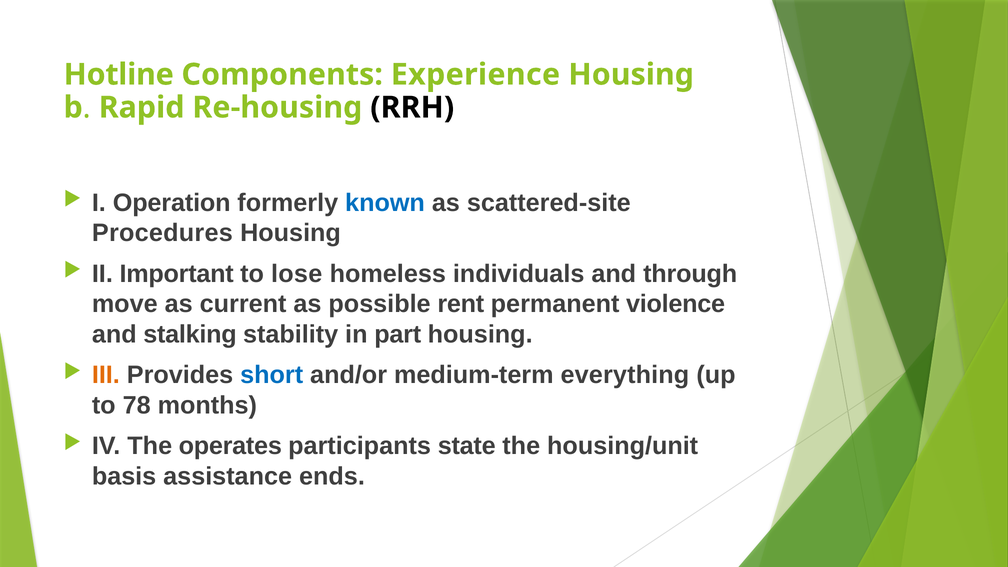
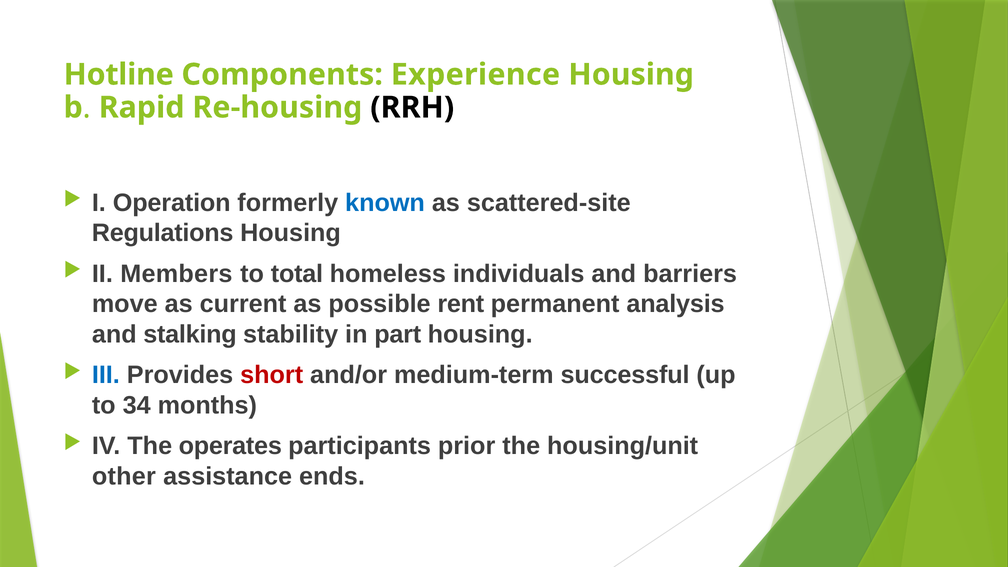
Procedures: Procedures -> Regulations
Important: Important -> Members
lose: lose -> total
through: through -> barriers
violence: violence -> analysis
III colour: orange -> blue
short colour: blue -> red
everything: everything -> successful
78: 78 -> 34
state: state -> prior
basis: basis -> other
